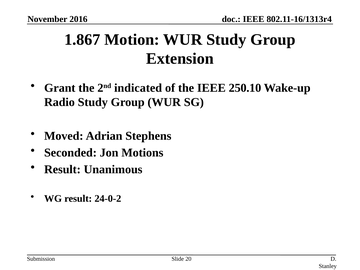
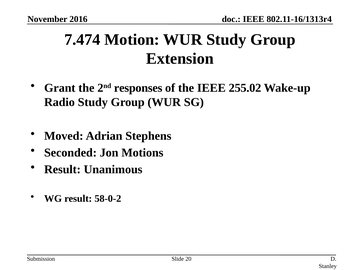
1.867: 1.867 -> 7.474
indicated: indicated -> responses
250.10: 250.10 -> 255.02
24-0-2: 24-0-2 -> 58-0-2
